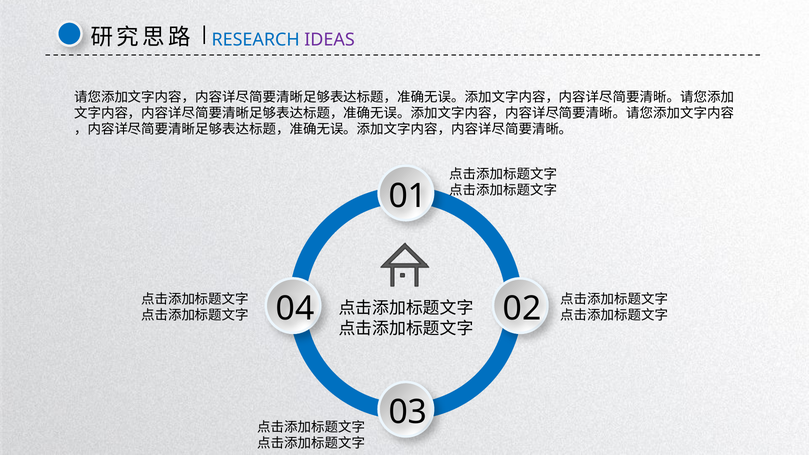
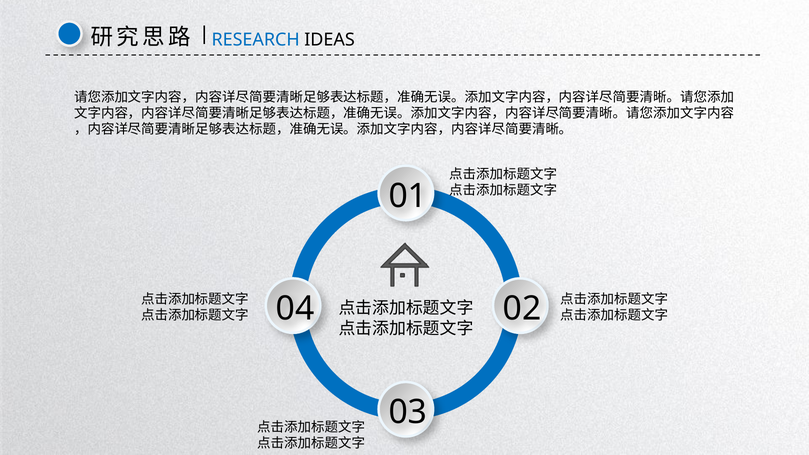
IDEAS colour: purple -> black
